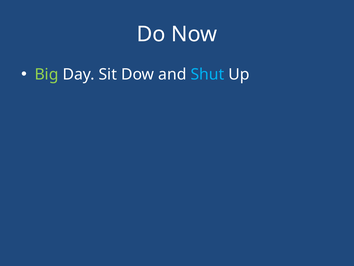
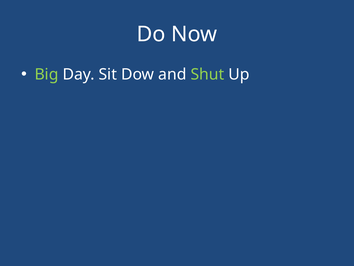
Shut colour: light blue -> light green
